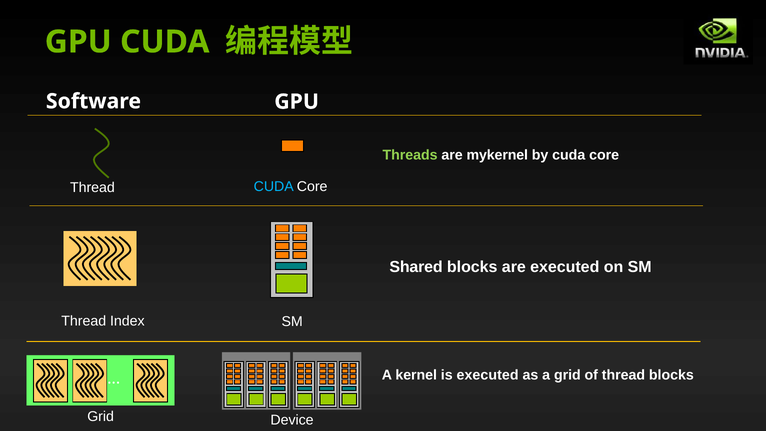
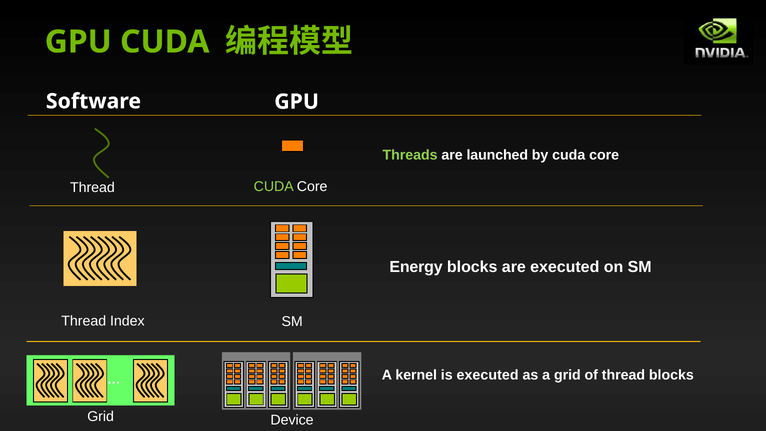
mykernel: mykernel -> launched
CUDA at (274, 187) colour: light blue -> light green
Shared: Shared -> Energy
